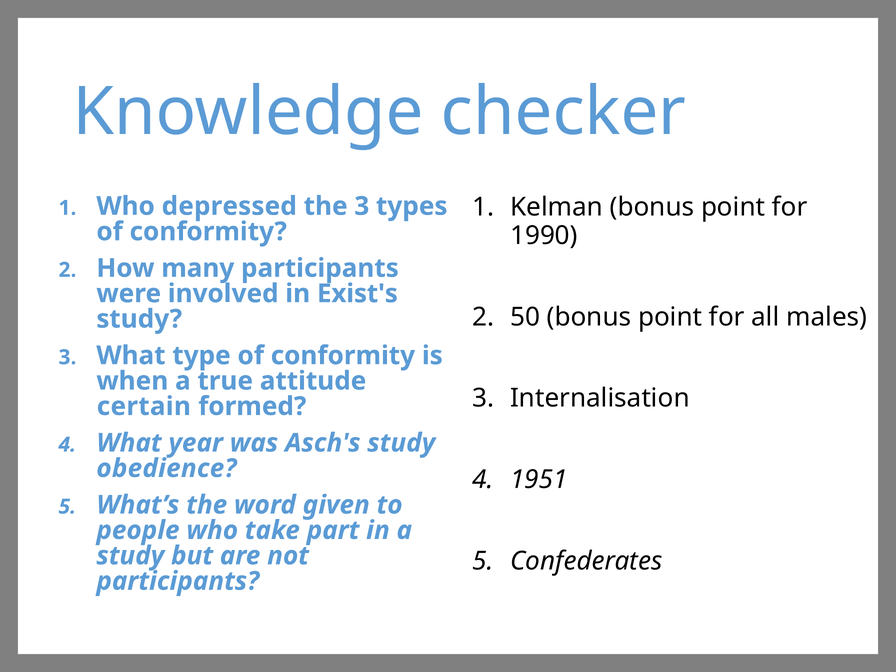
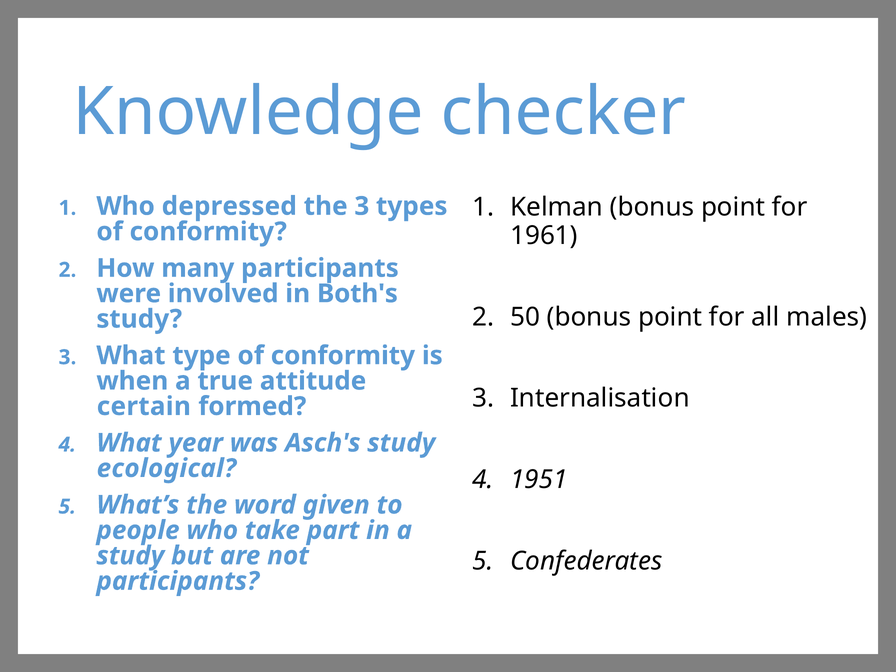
1990: 1990 -> 1961
Exist's: Exist's -> Both's
obedience: obedience -> ecological
